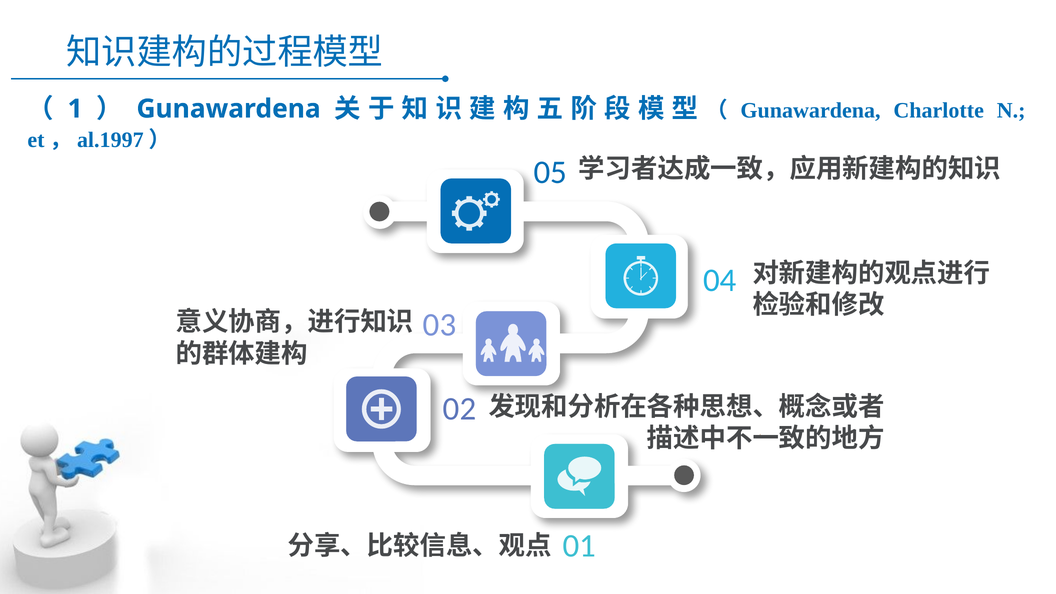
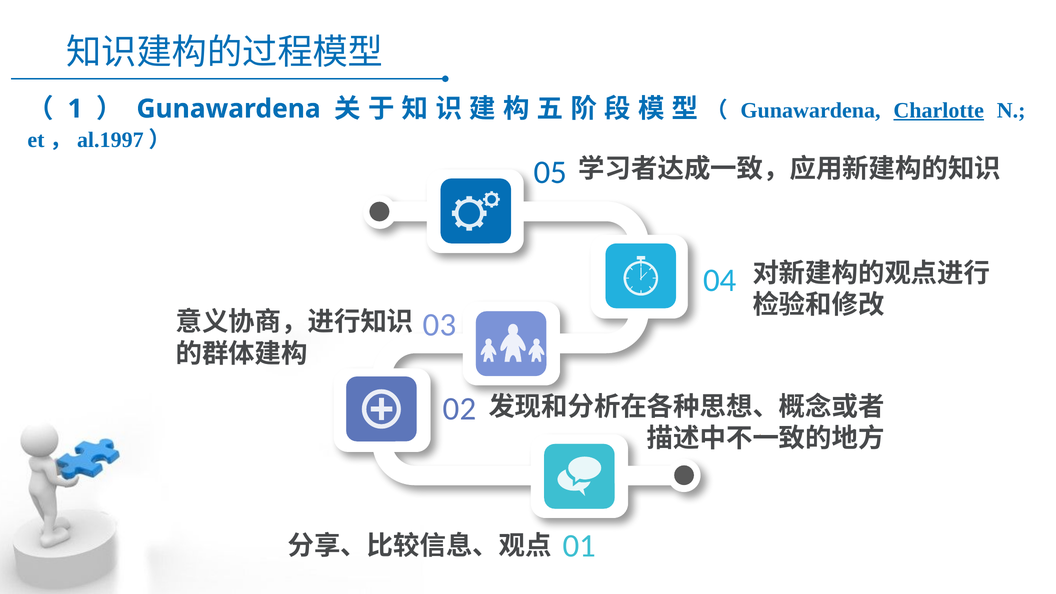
Charlotte underline: none -> present
